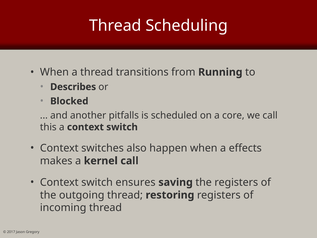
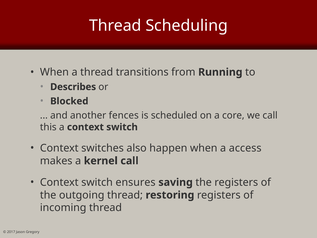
pitfalls: pitfalls -> fences
effects: effects -> access
